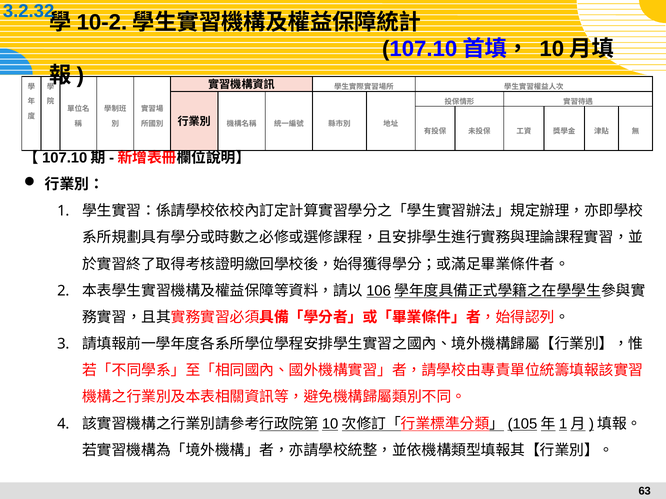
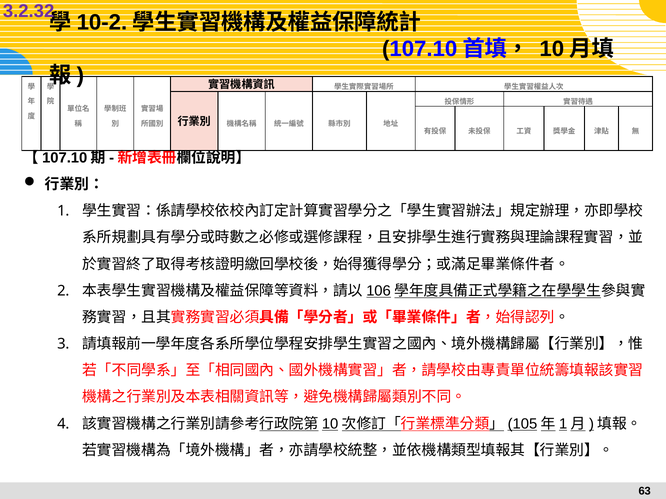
3.2.32 colour: blue -> purple
